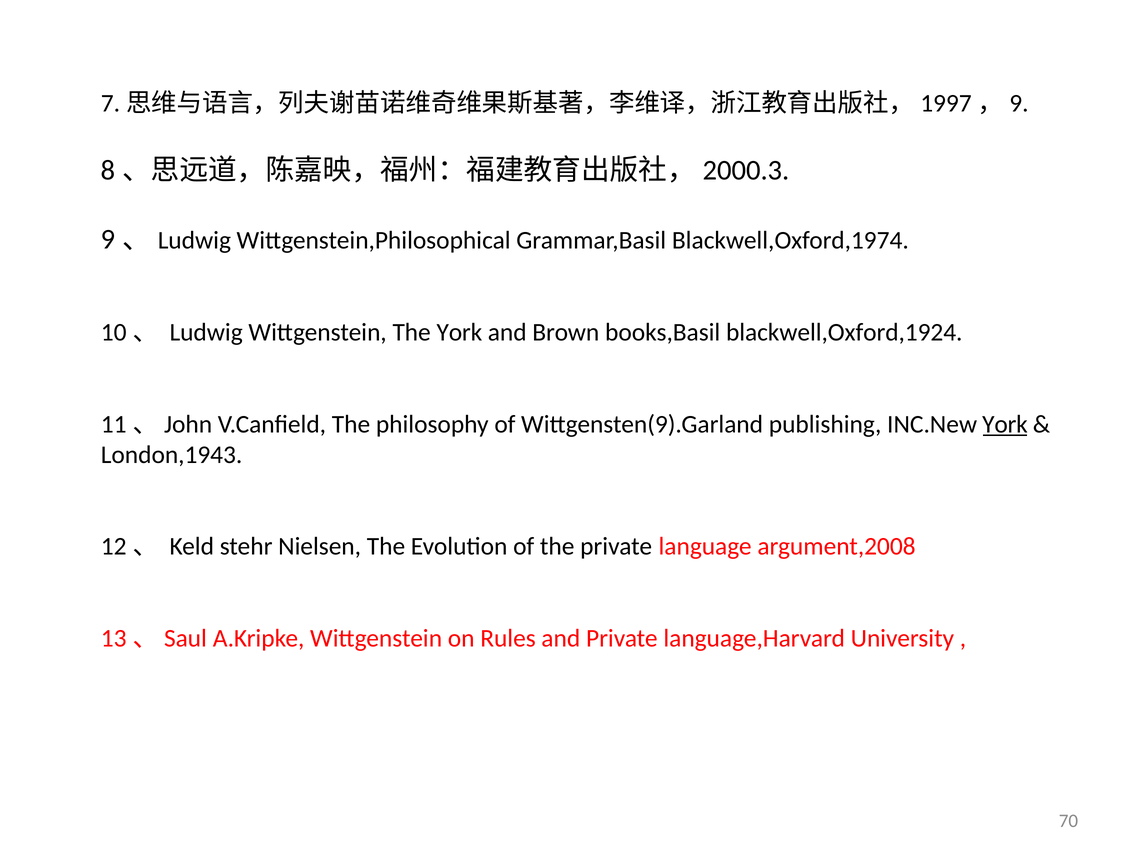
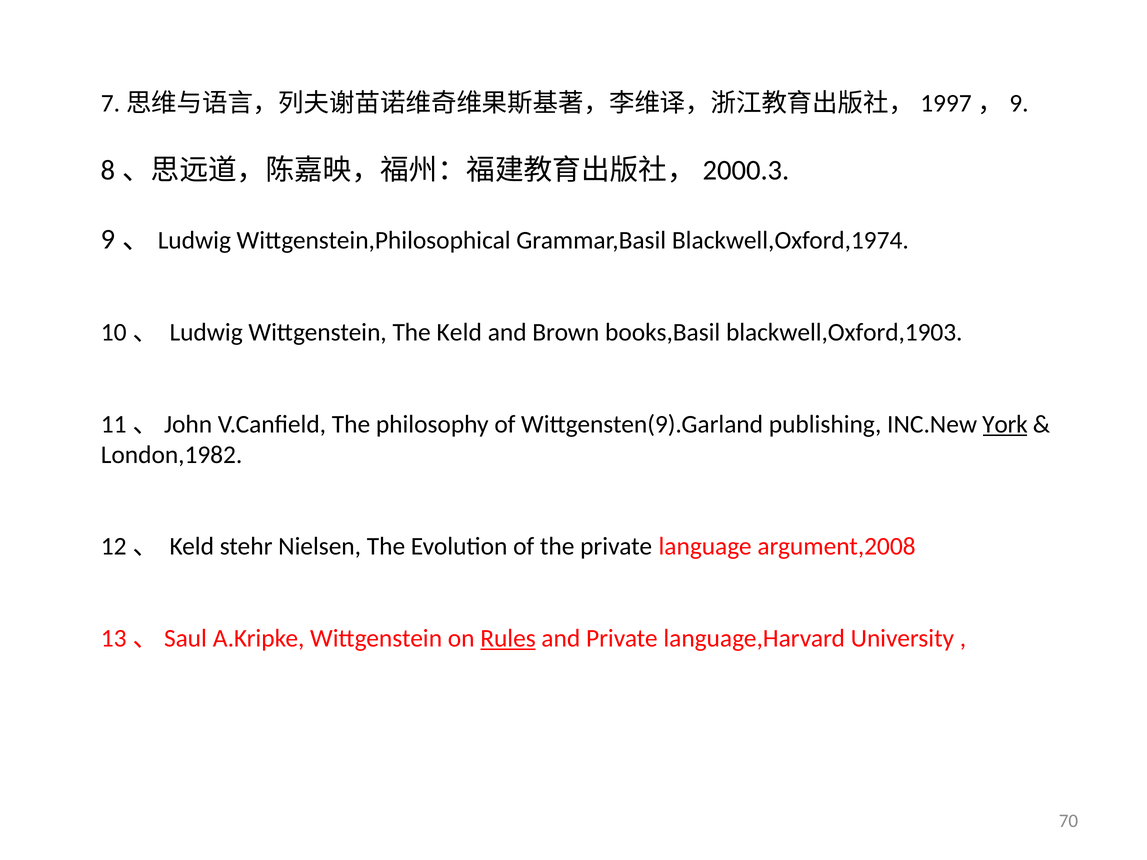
The York: York -> Keld
blackwell,Oxford,1924: blackwell,Oxford,1924 -> blackwell,Oxford,1903
London,1943: London,1943 -> London,1982
Rules underline: none -> present
